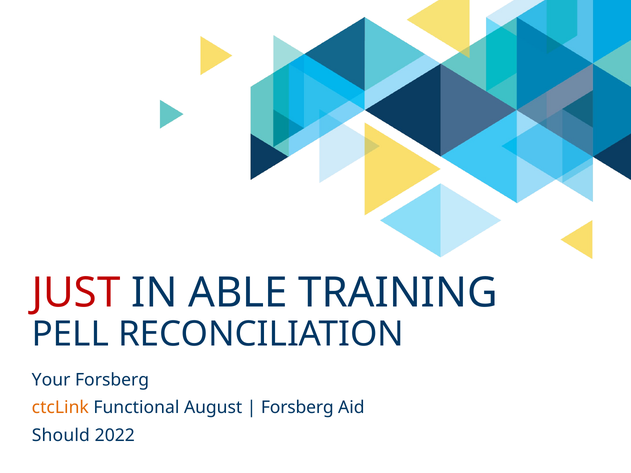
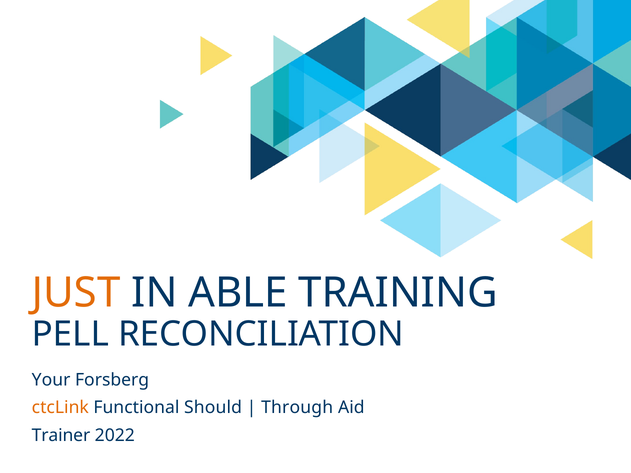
JUST colour: red -> orange
August: August -> Should
Forsberg at (297, 408): Forsberg -> Through
Should: Should -> Trainer
